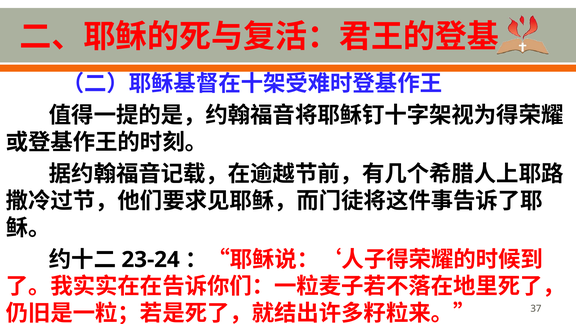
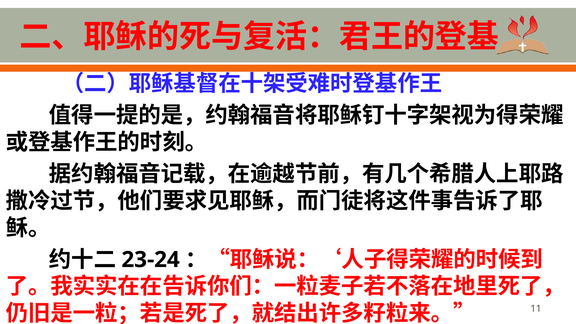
37: 37 -> 11
